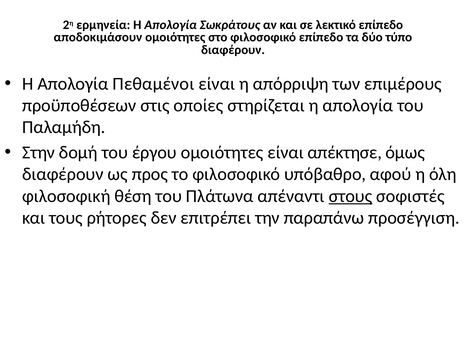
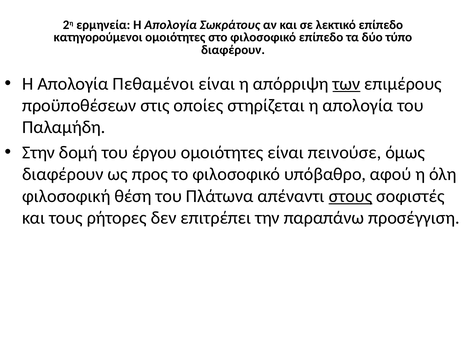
αποδοκιμάσουν: αποδοκιμάσουν -> κατηγορούμενοι
των underline: none -> present
απέκτησε: απέκτησε -> πεινούσε
